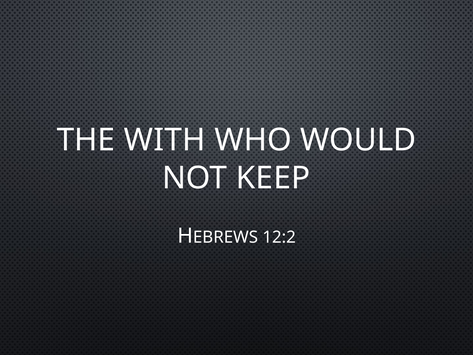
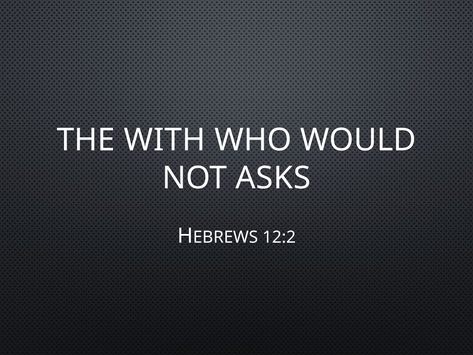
KEEP: KEEP -> ASKS
